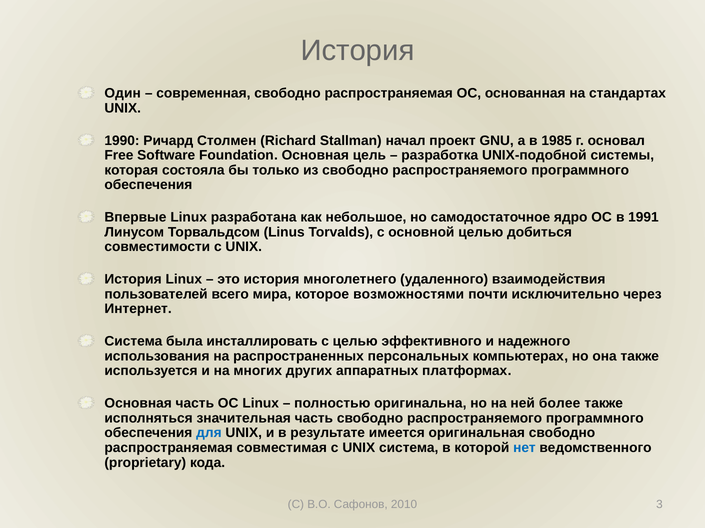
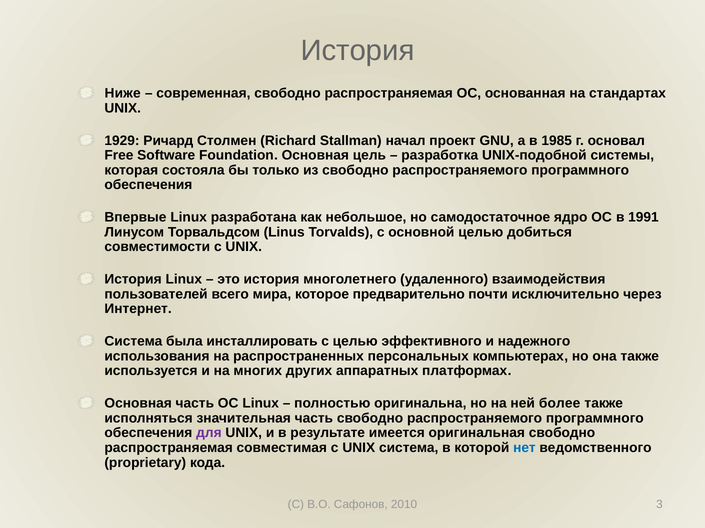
Один: Один -> Ниже
1990: 1990 -> 1929
возможностями: возможностями -> предварительно
для colour: blue -> purple
